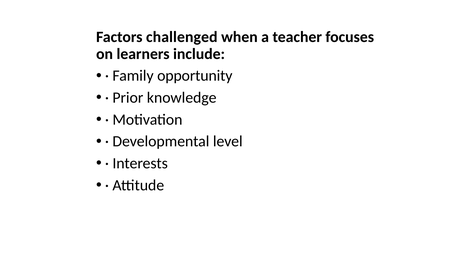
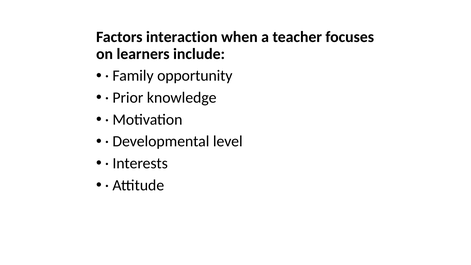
challenged: challenged -> interaction
